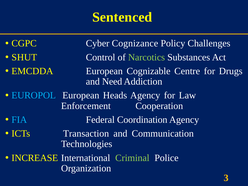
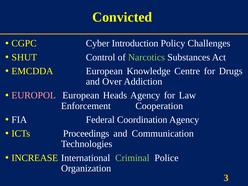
Sentenced: Sentenced -> Convicted
Cognizance: Cognizance -> Introduction
Cognizable: Cognizable -> Knowledge
Need: Need -> Over
EUROPOL colour: light blue -> pink
FIA colour: light blue -> white
Transaction: Transaction -> Proceedings
